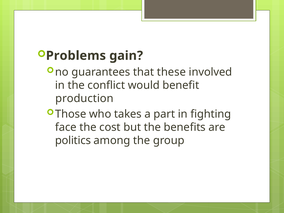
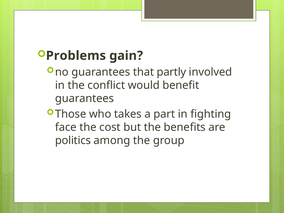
these: these -> partly
production at (84, 98): production -> guarantees
